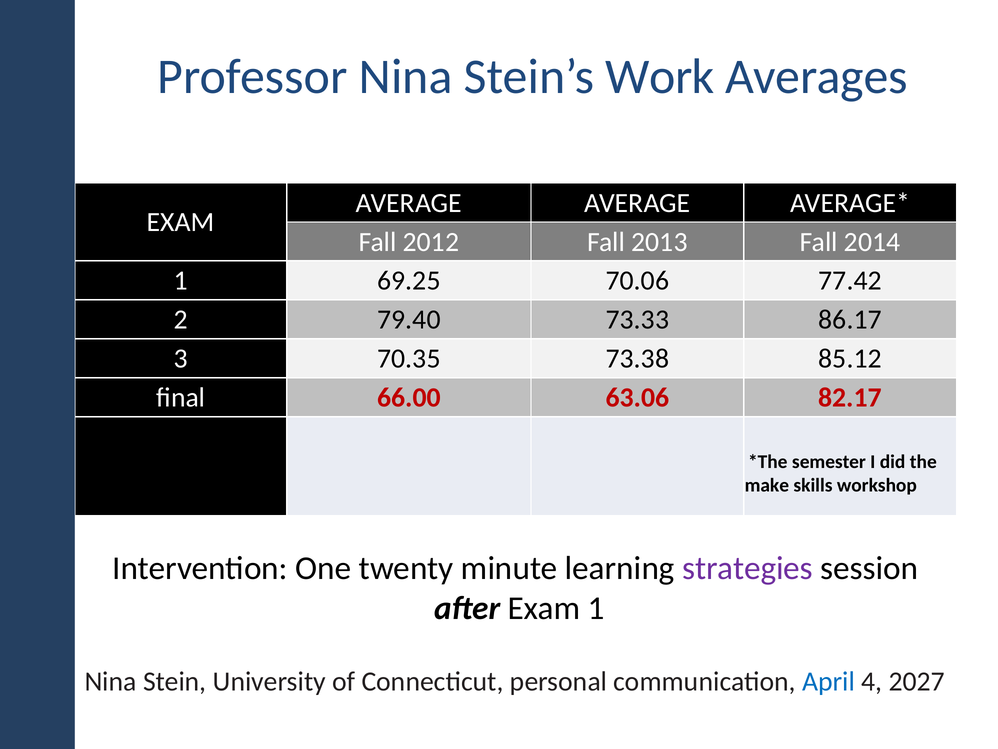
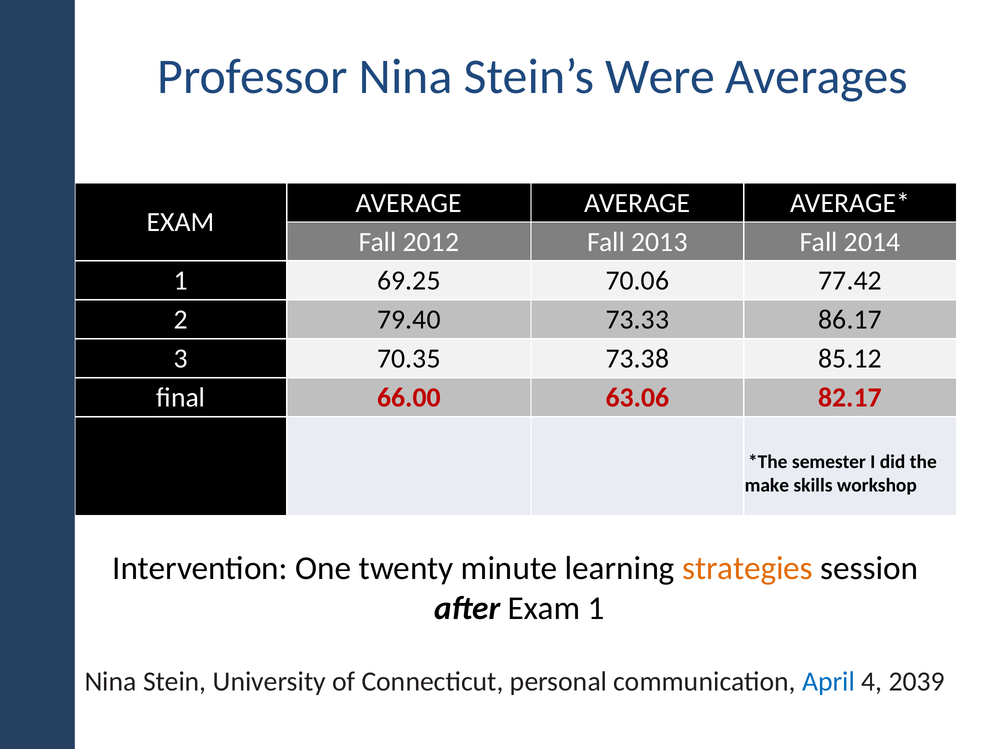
Work: Work -> Were
strategies colour: purple -> orange
2027: 2027 -> 2039
